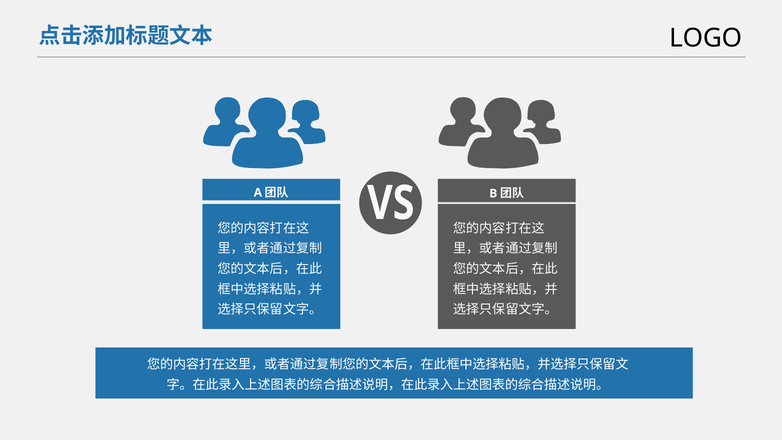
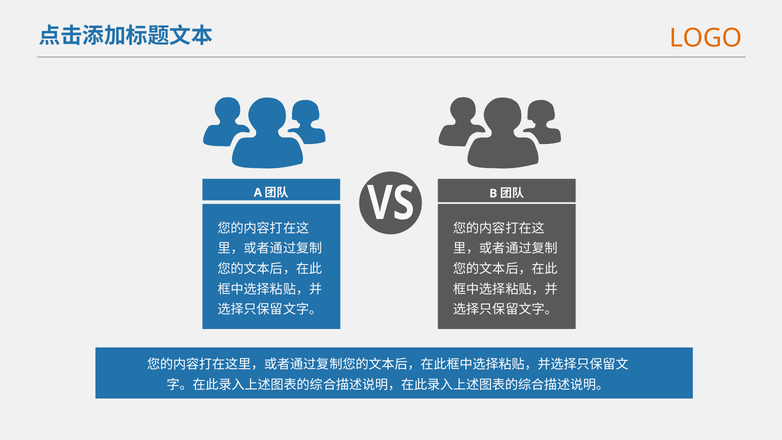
LOGO colour: black -> orange
